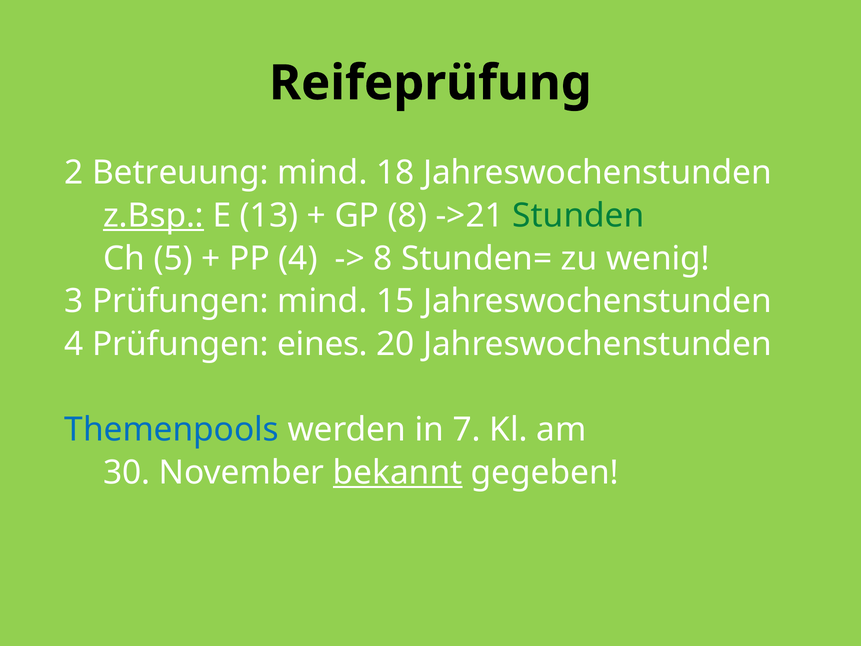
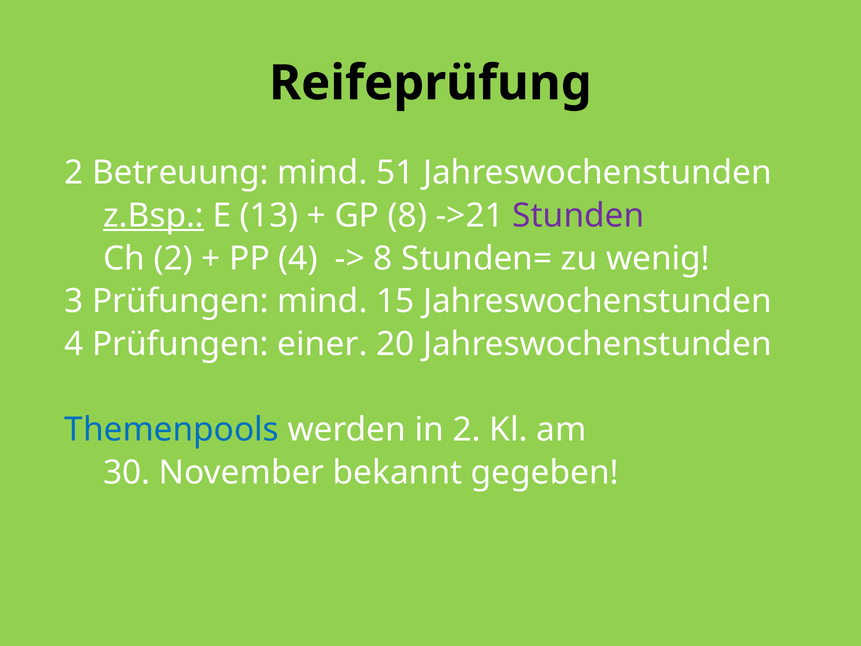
18: 18 -> 51
Stunden colour: green -> purple
Ch 5: 5 -> 2
eines: eines -> einer
in 7: 7 -> 2
bekannt underline: present -> none
